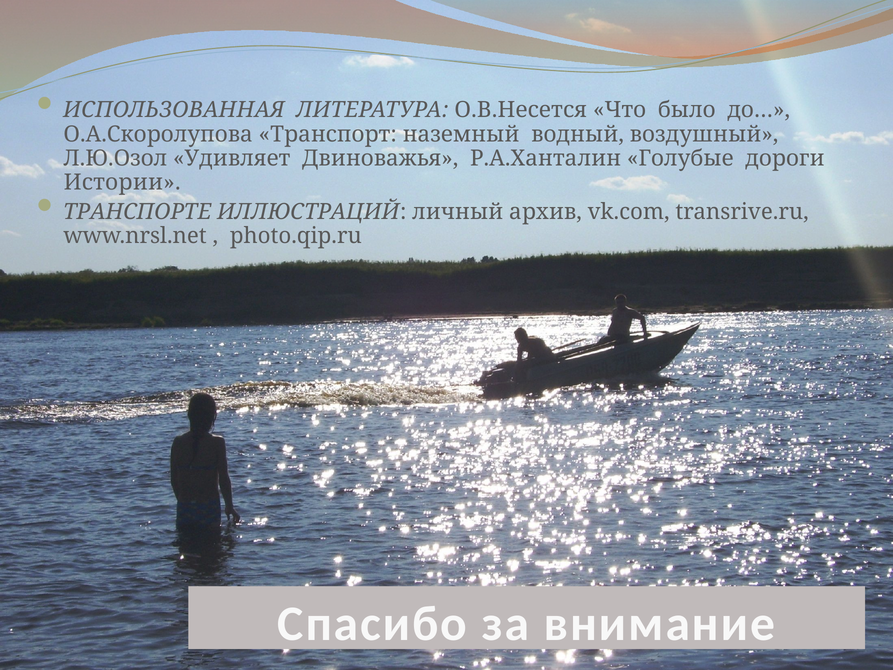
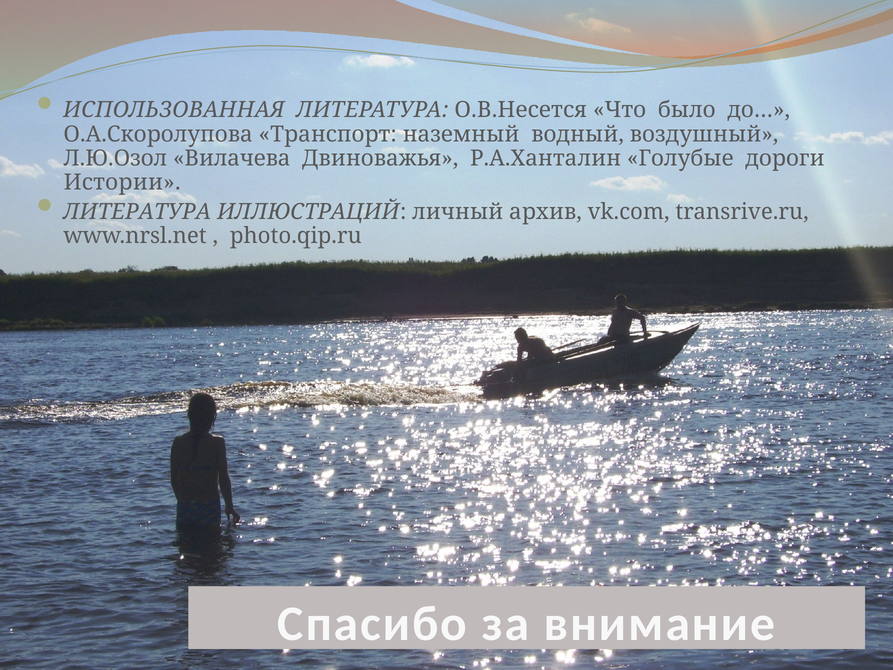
Удивляет: Удивляет -> Вилачева
ТРАНСПОРТЕ at (137, 212): ТРАНСПОРТЕ -> ЛИТЕРАТУРА
